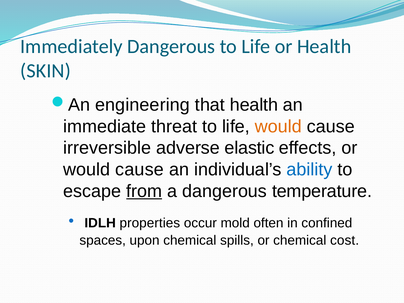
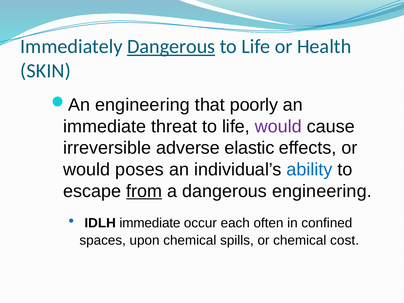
Dangerous at (171, 47) underline: none -> present
that health: health -> poorly
would at (278, 127) colour: orange -> purple
cause at (140, 170): cause -> poses
dangerous temperature: temperature -> engineering
IDLH properties: properties -> immediate
mold: mold -> each
